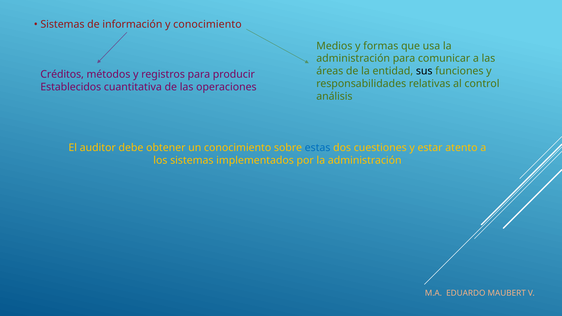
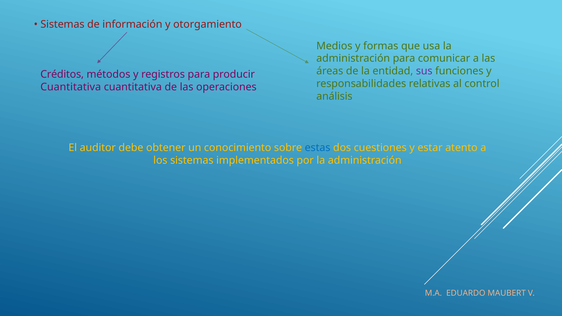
y conocimiento: conocimiento -> otorgamiento
sus colour: black -> purple
Establecidos at (71, 87): Establecidos -> Cuantitativa
